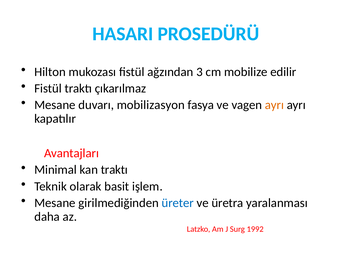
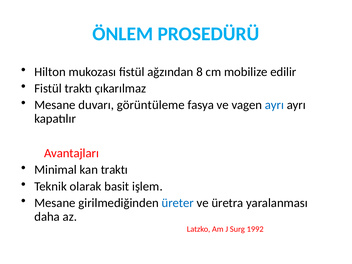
HASARI: HASARI -> ÖNLEM
3: 3 -> 8
mobilizasyon: mobilizasyon -> görüntüleme
ayrı at (274, 105) colour: orange -> blue
